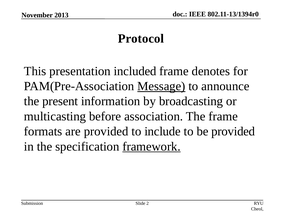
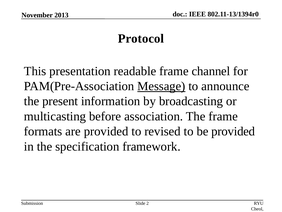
included: included -> readable
denotes: denotes -> channel
include: include -> revised
framework underline: present -> none
